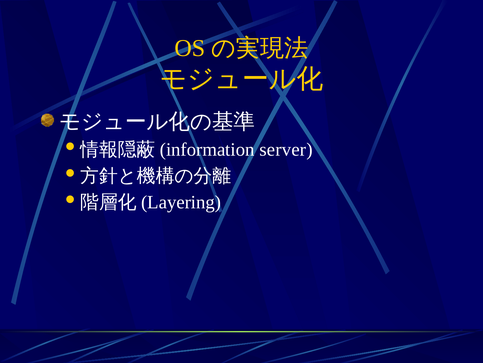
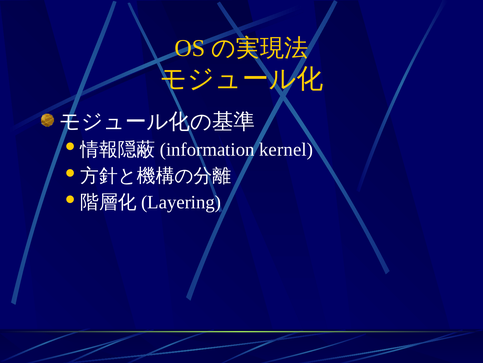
server: server -> kernel
